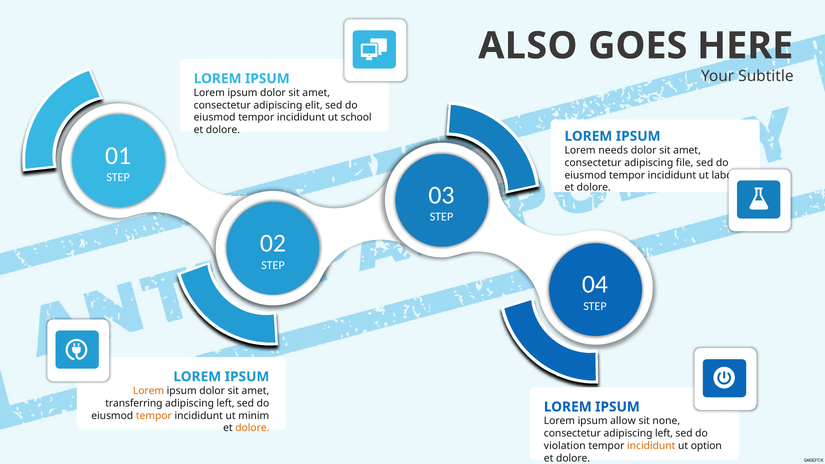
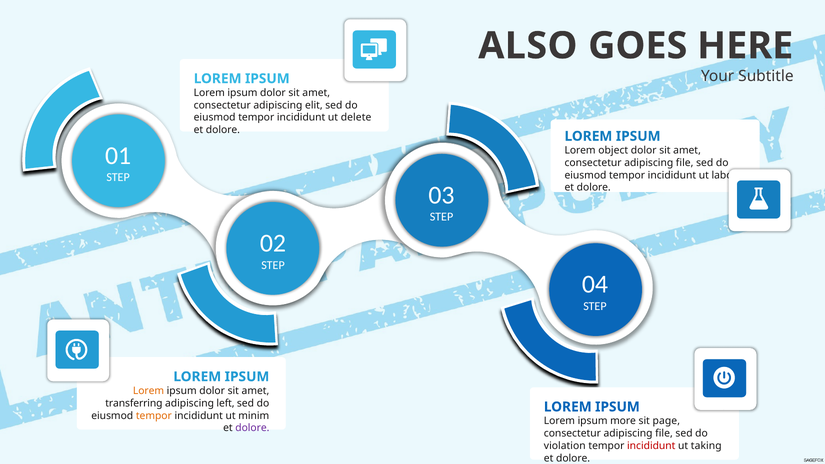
school: school -> delete
needs: needs -> object
allow: allow -> more
none: none -> page
dolore at (252, 428) colour: orange -> purple
left at (664, 433): left -> file
incididunt at (651, 446) colour: orange -> red
option: option -> taking
